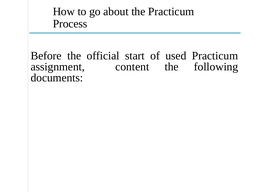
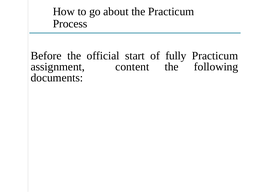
used: used -> fully
